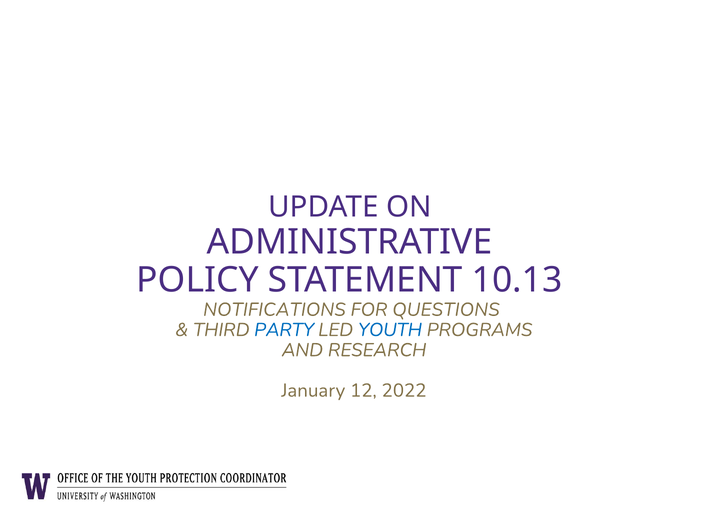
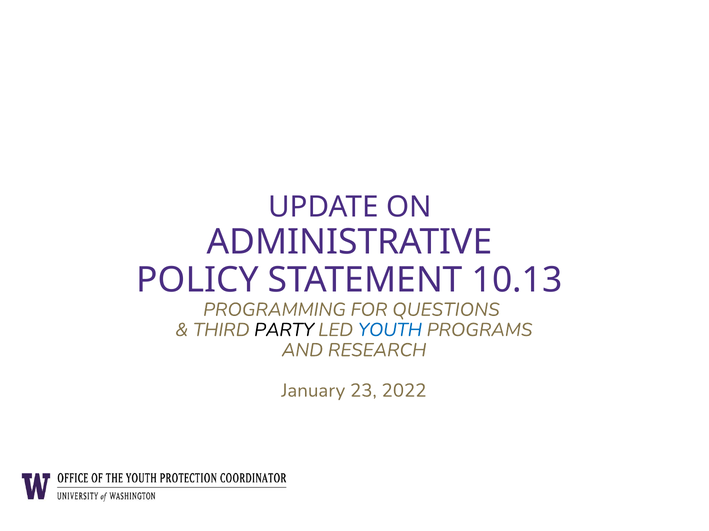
NOTIFICATIONS: NOTIFICATIONS -> PROGRAMMING
PARTY colour: blue -> black
12: 12 -> 23
